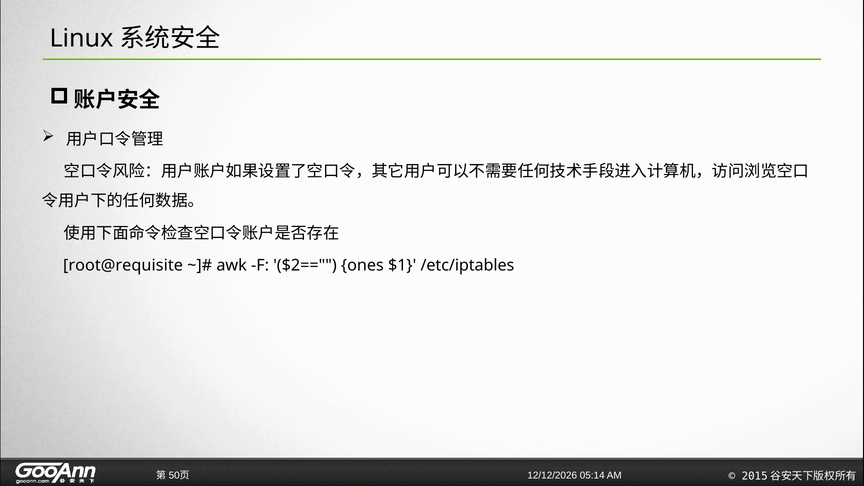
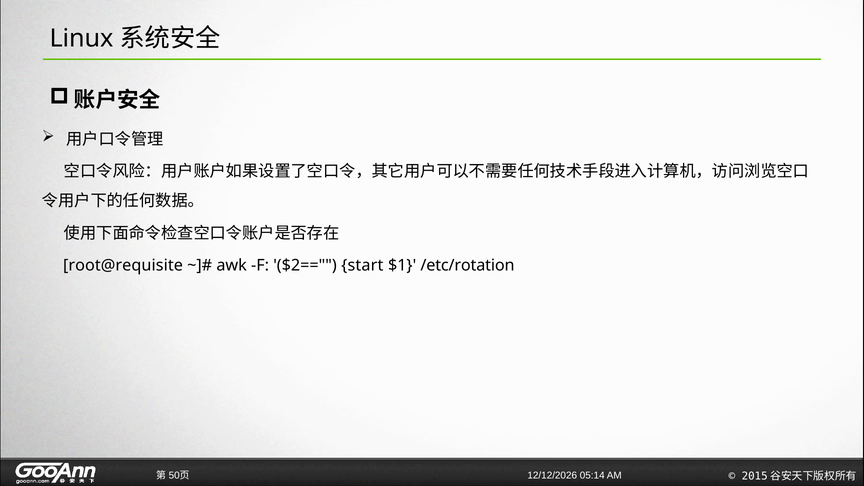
ones: ones -> start
/etc/iptables: /etc/iptables -> /etc/rotation
